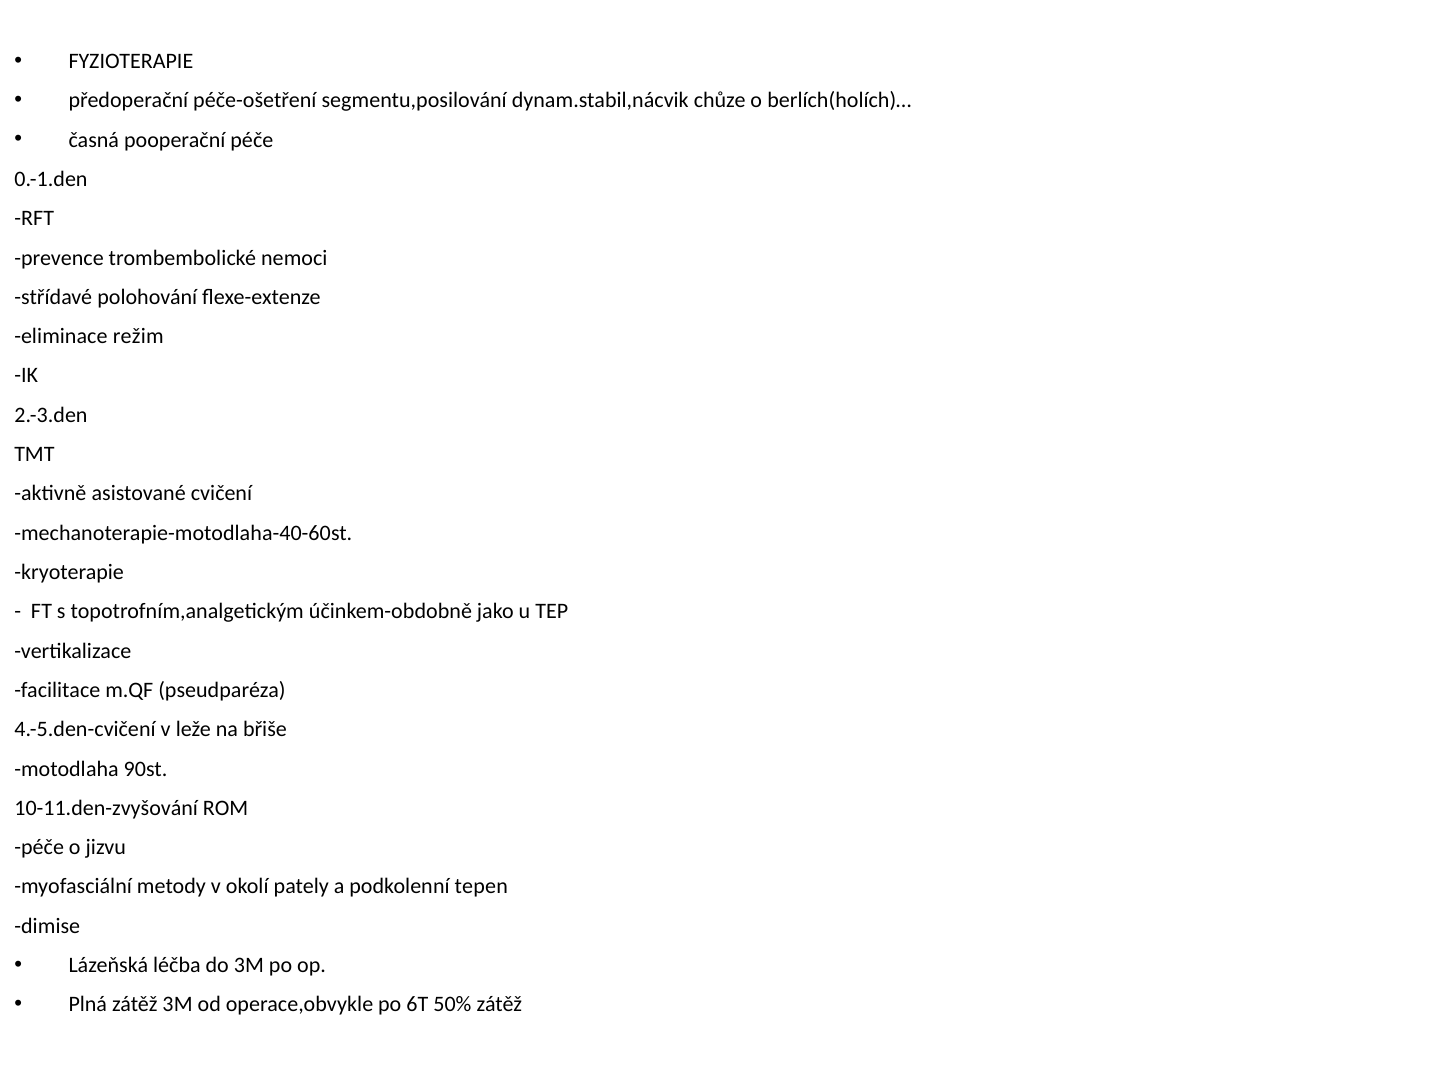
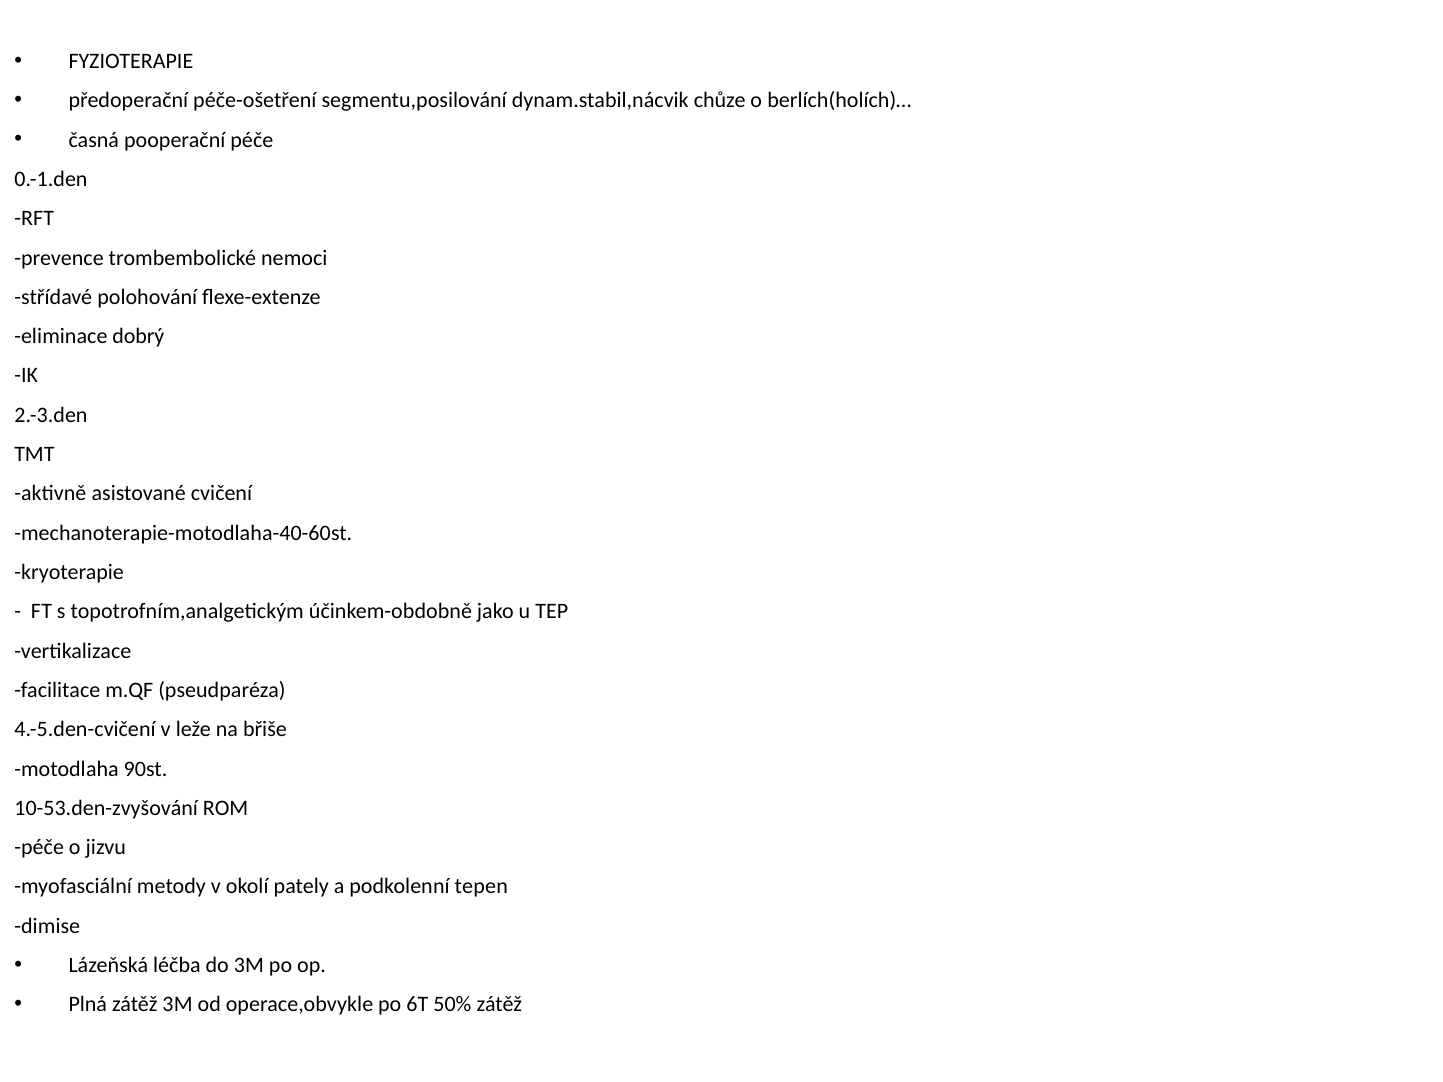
režim: režim -> dobrý
10-11.den-zvyšování: 10-11.den-zvyšování -> 10-53.den-zvyšování
